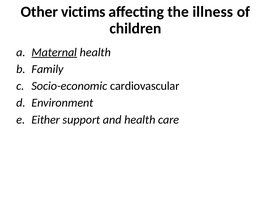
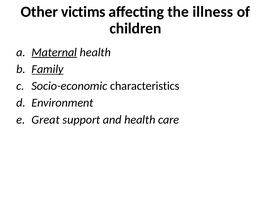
Family underline: none -> present
cardiovascular: cardiovascular -> characteristics
Either: Either -> Great
